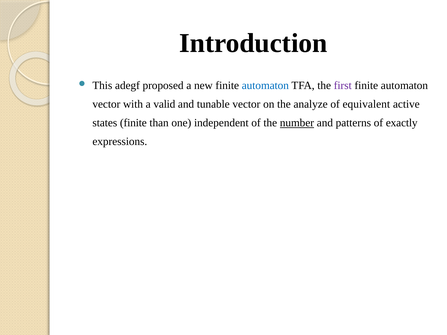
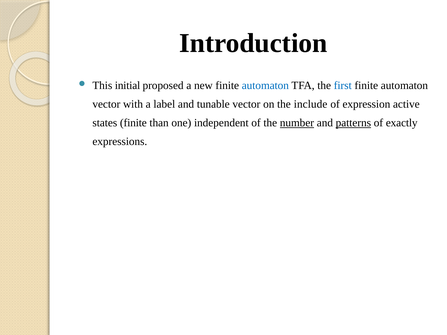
adegf: adegf -> initial
first colour: purple -> blue
valid: valid -> label
analyze: analyze -> include
equivalent: equivalent -> expression
patterns underline: none -> present
